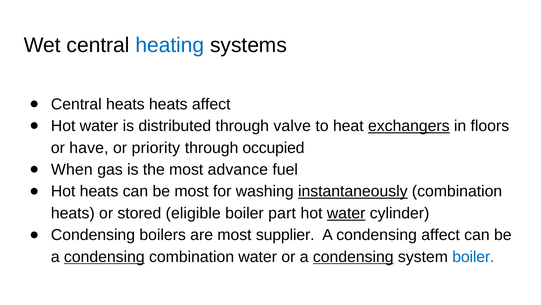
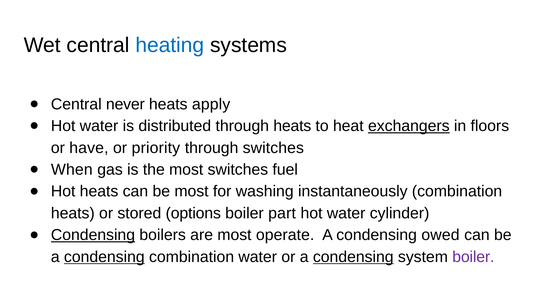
Central heats: heats -> never
heats affect: affect -> apply
through valve: valve -> heats
through occupied: occupied -> switches
most advance: advance -> switches
instantaneously underline: present -> none
eligible: eligible -> options
water at (346, 213) underline: present -> none
Condensing at (93, 235) underline: none -> present
supplier: supplier -> operate
condensing affect: affect -> owed
boiler at (473, 256) colour: blue -> purple
